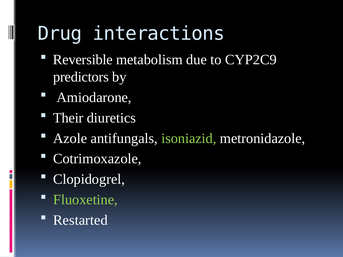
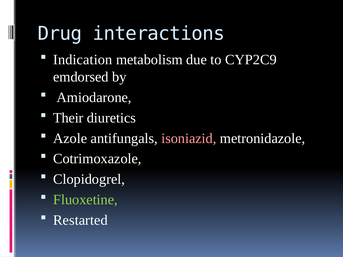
Reversible: Reversible -> Indication
predictors: predictors -> emdorsed
isoniazid colour: light green -> pink
